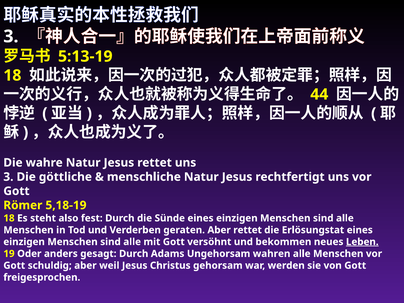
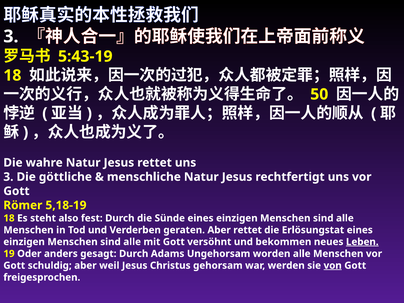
5:13-19: 5:13-19 -> 5:43-19
44: 44 -> 50
wahren: wahren -> worden
von underline: none -> present
